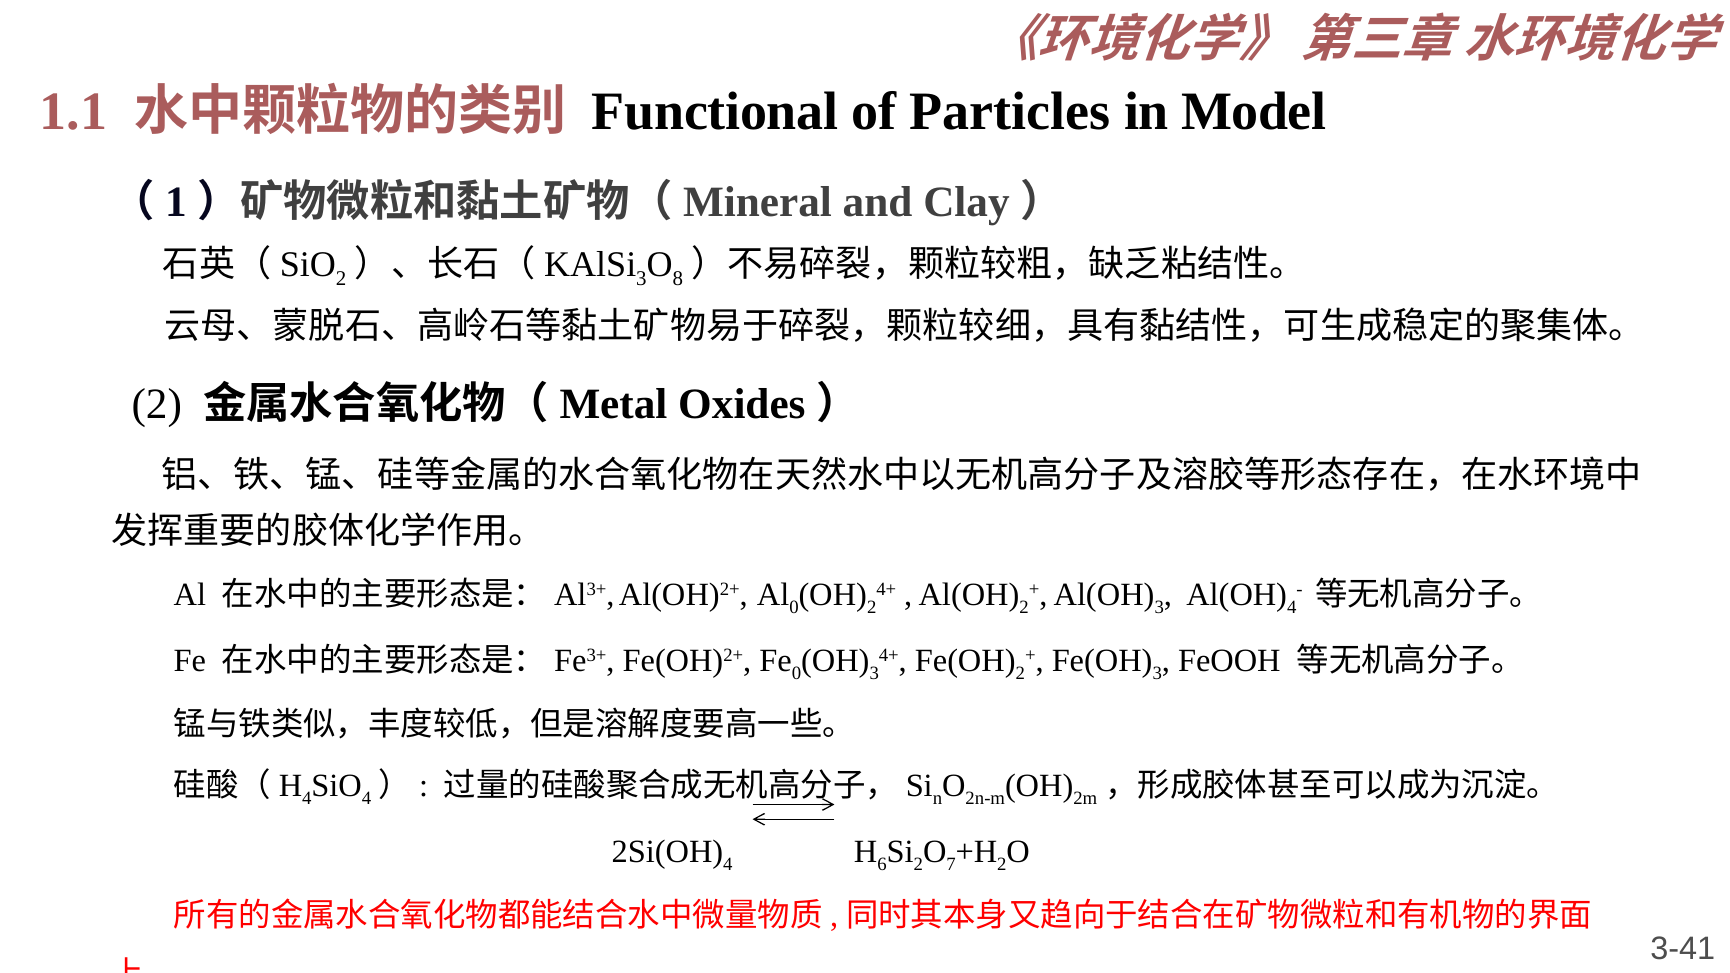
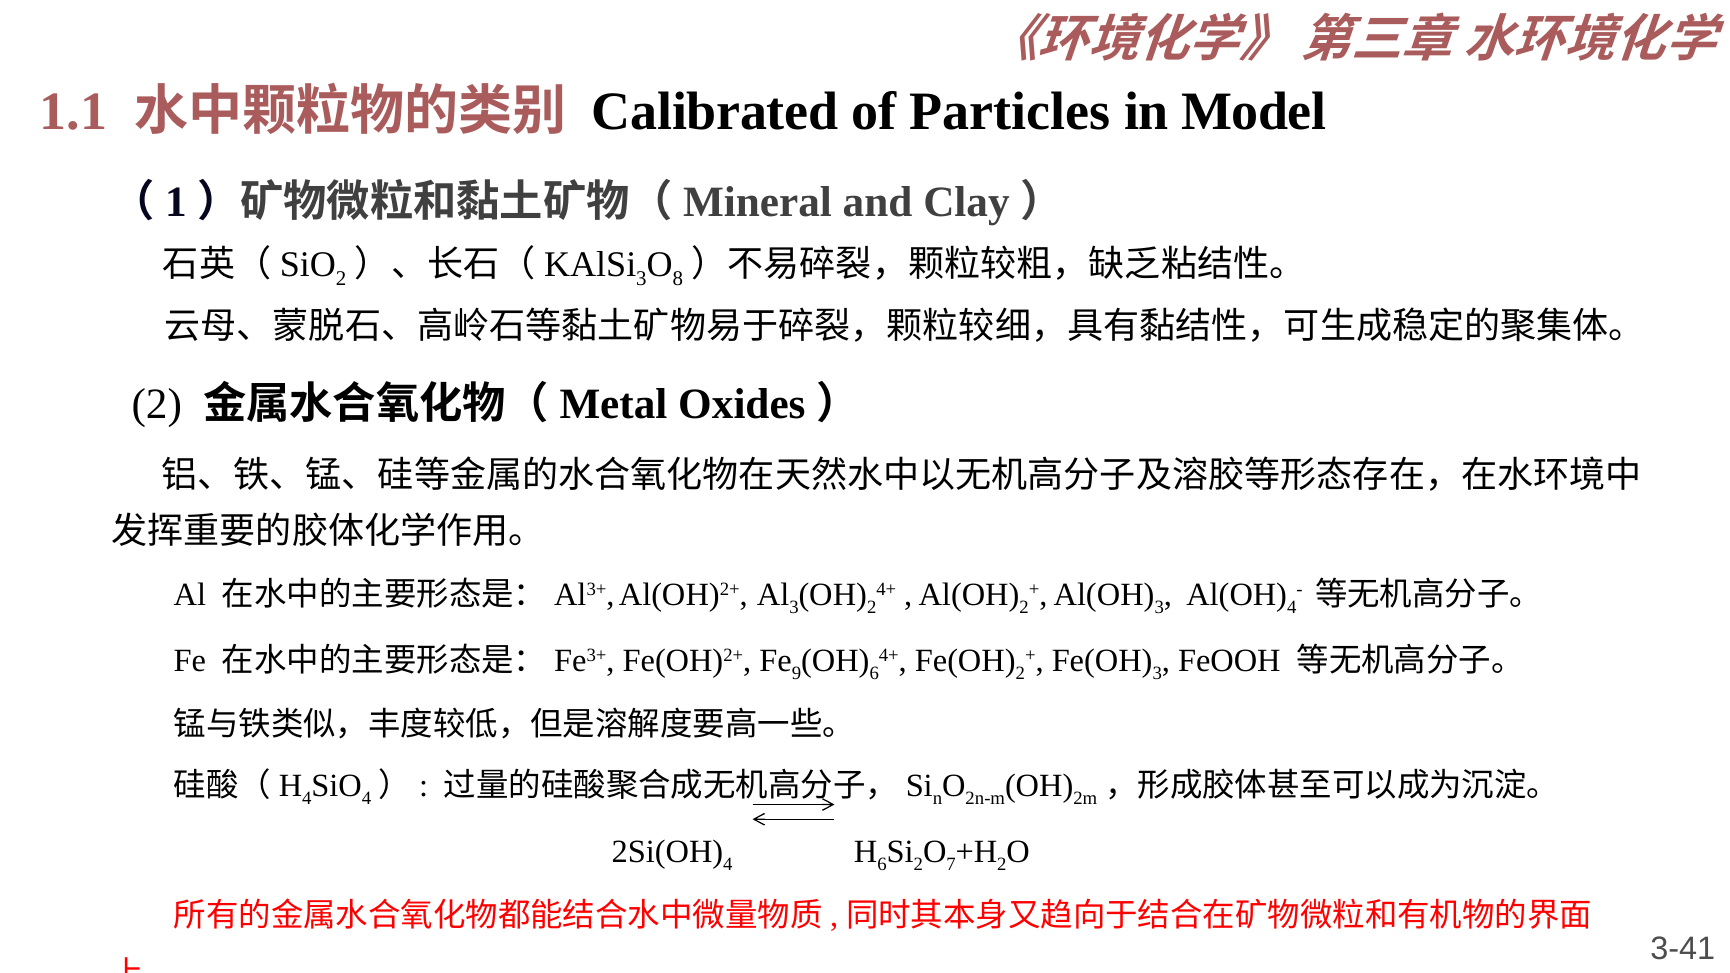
Functional: Functional -> Calibrated
Al 0: 0 -> 3
Fe 0: 0 -> 9
3 at (874, 673): 3 -> 6
